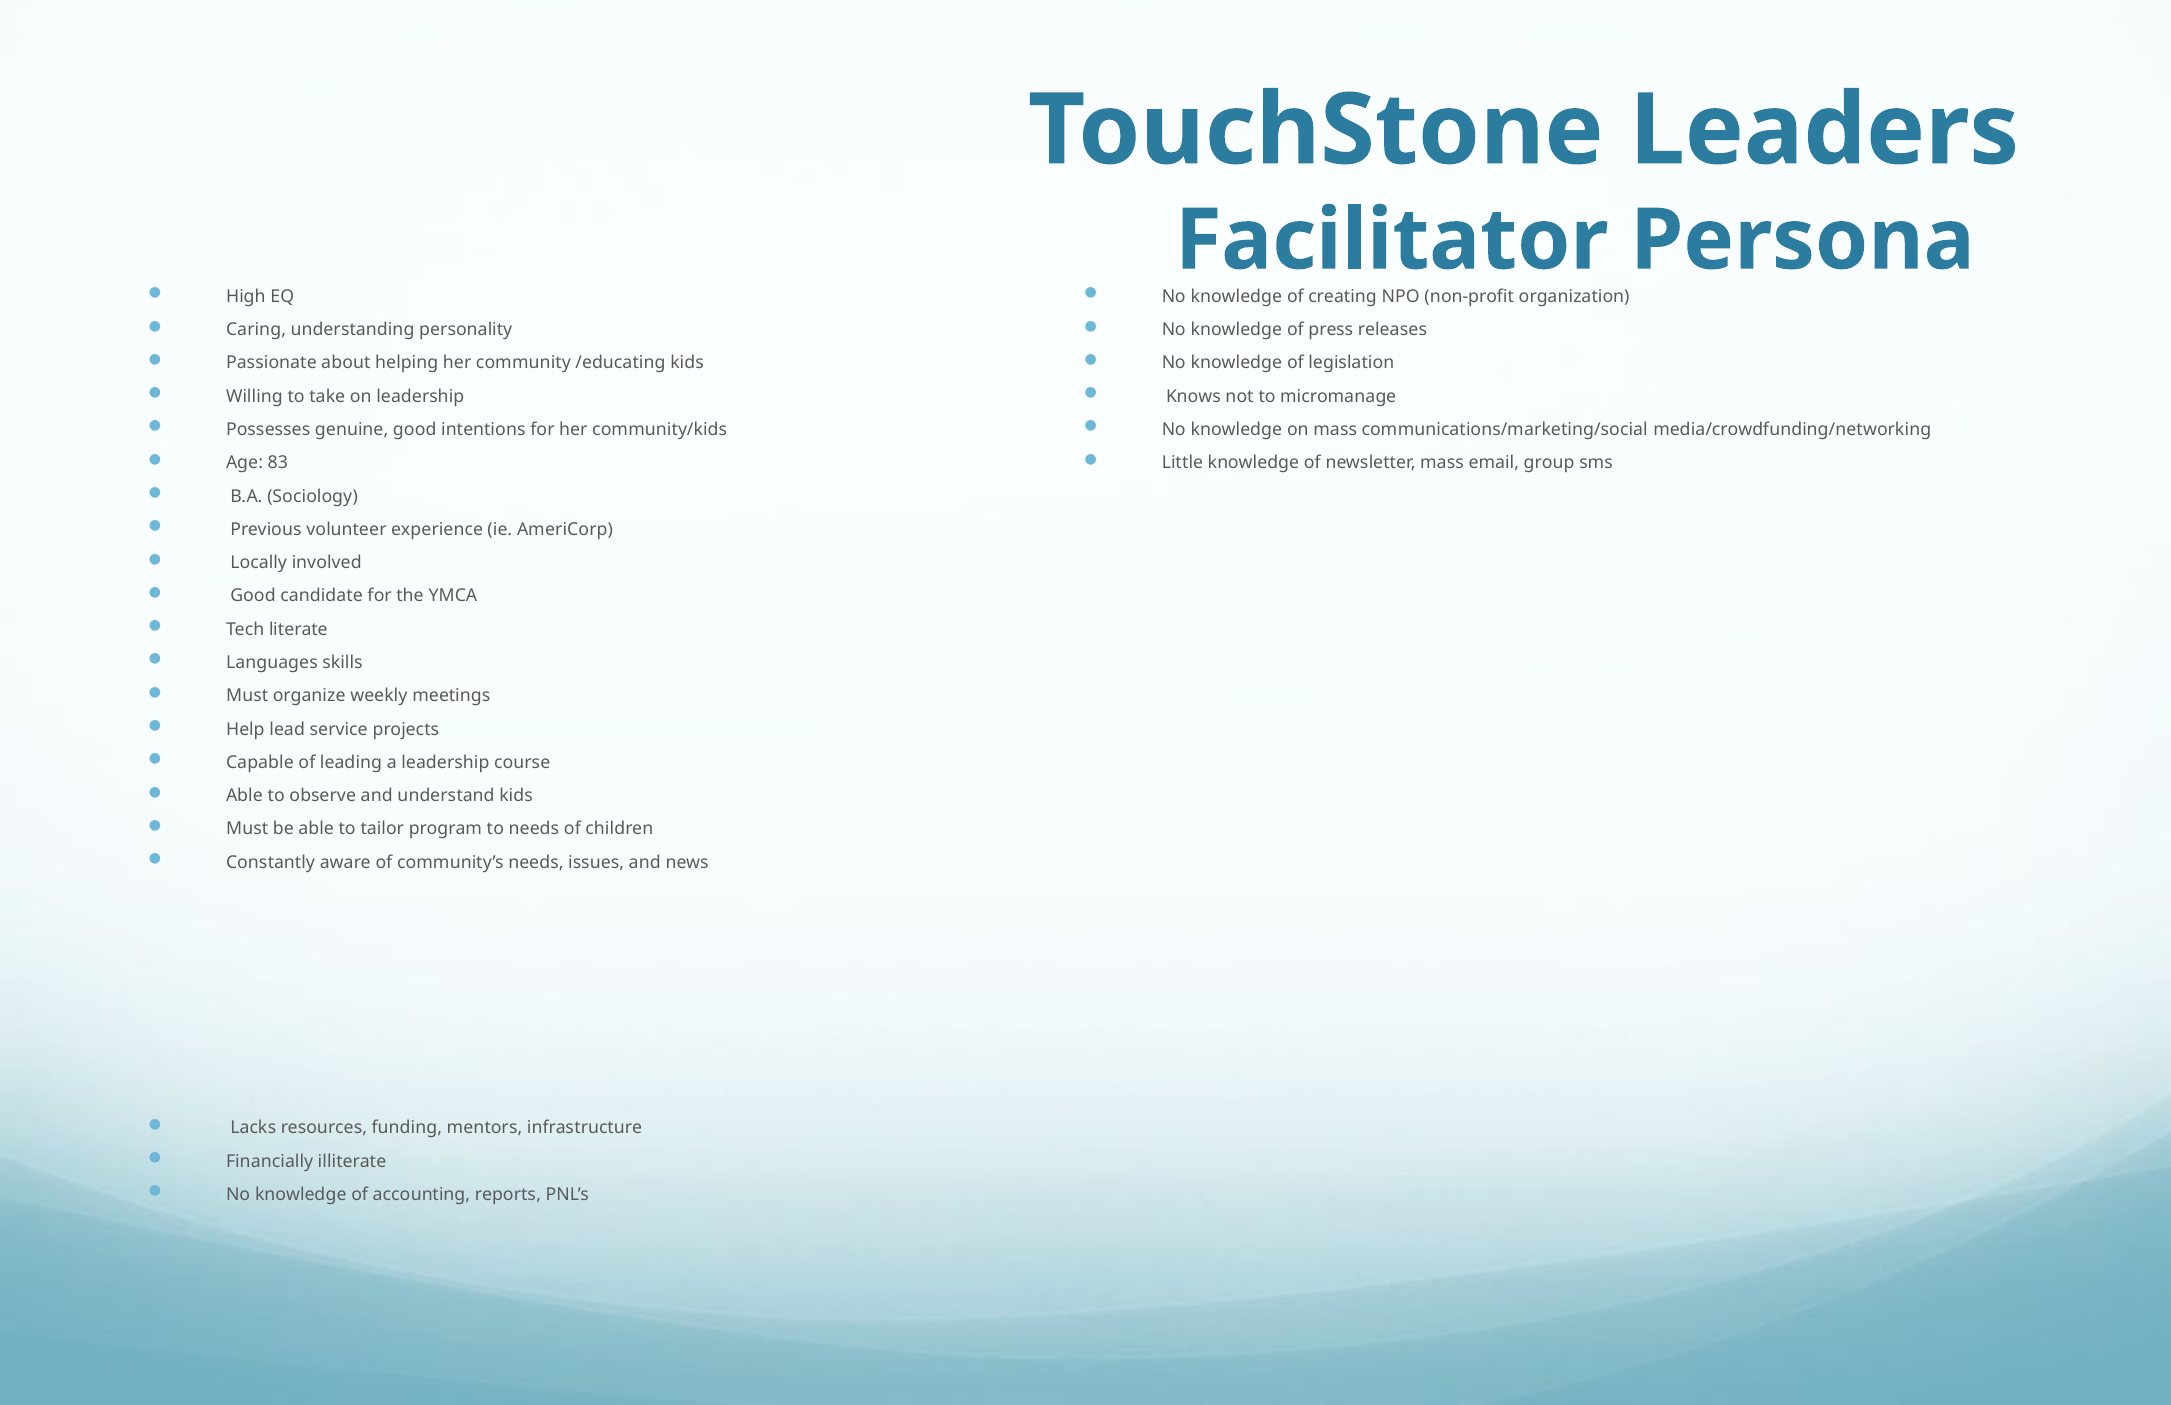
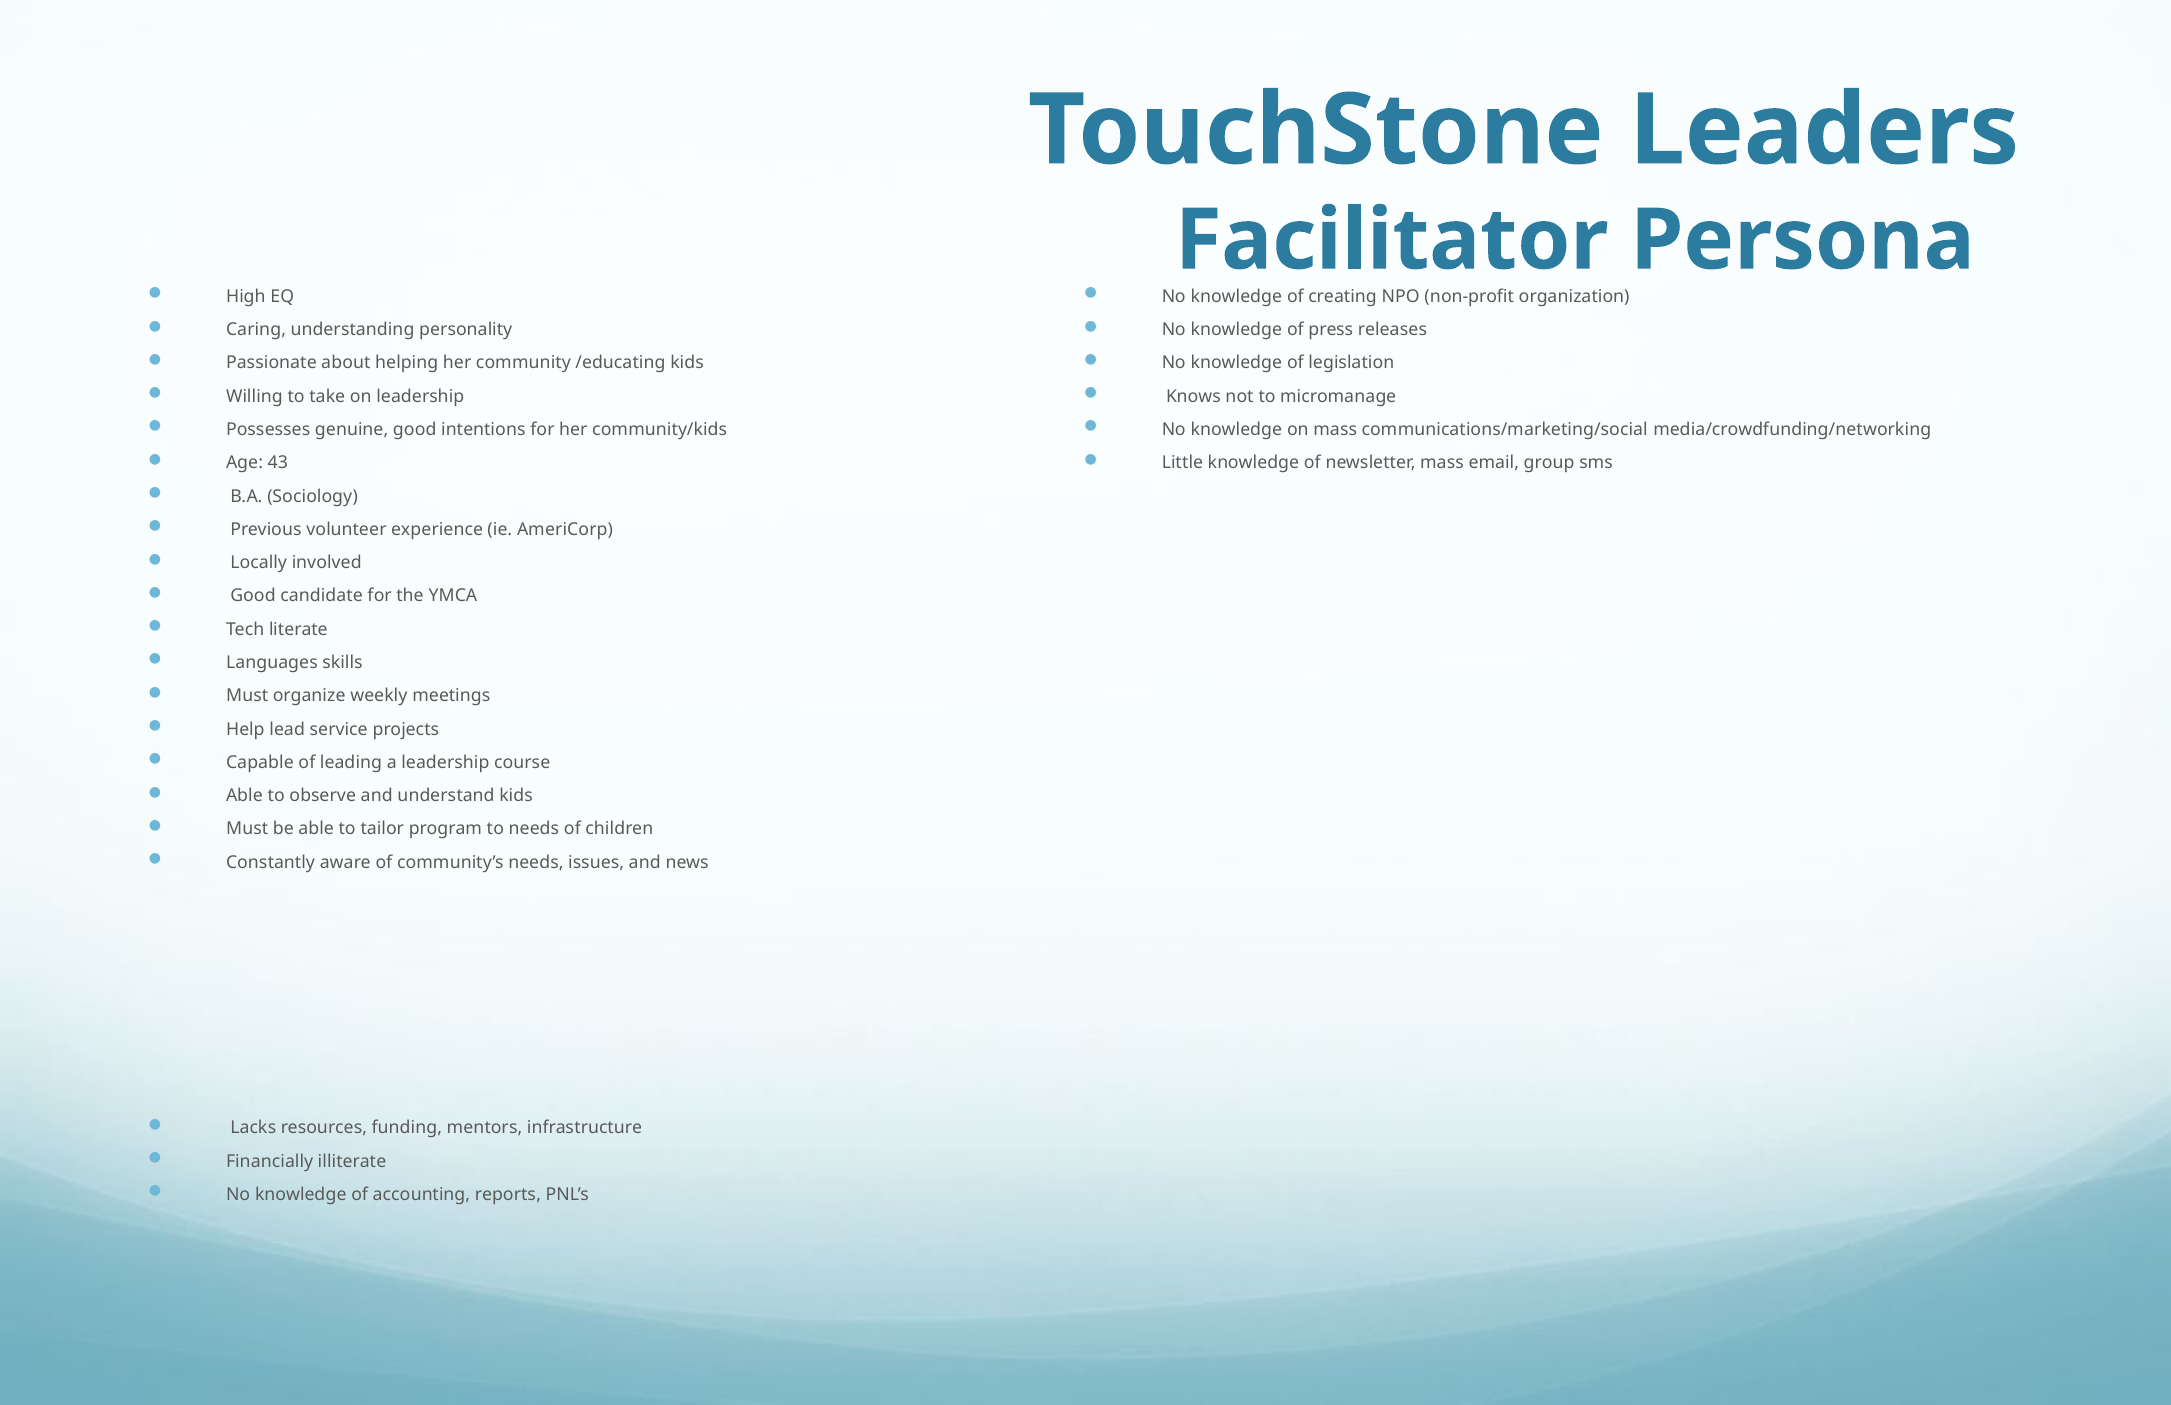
83: 83 -> 43
